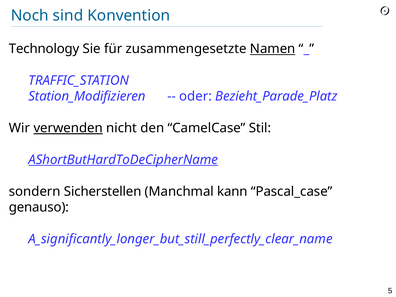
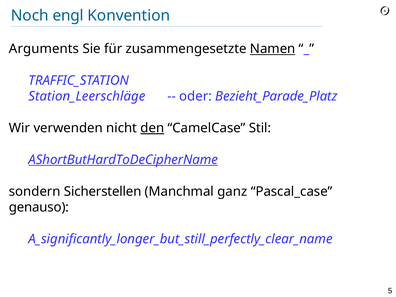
sind: sind -> engl
Technology: Technology -> Arguments
Station_Modifizieren: Station_Modifizieren -> Station_Leerschläge
verwenden underline: present -> none
den underline: none -> present
kann: kann -> ganz
